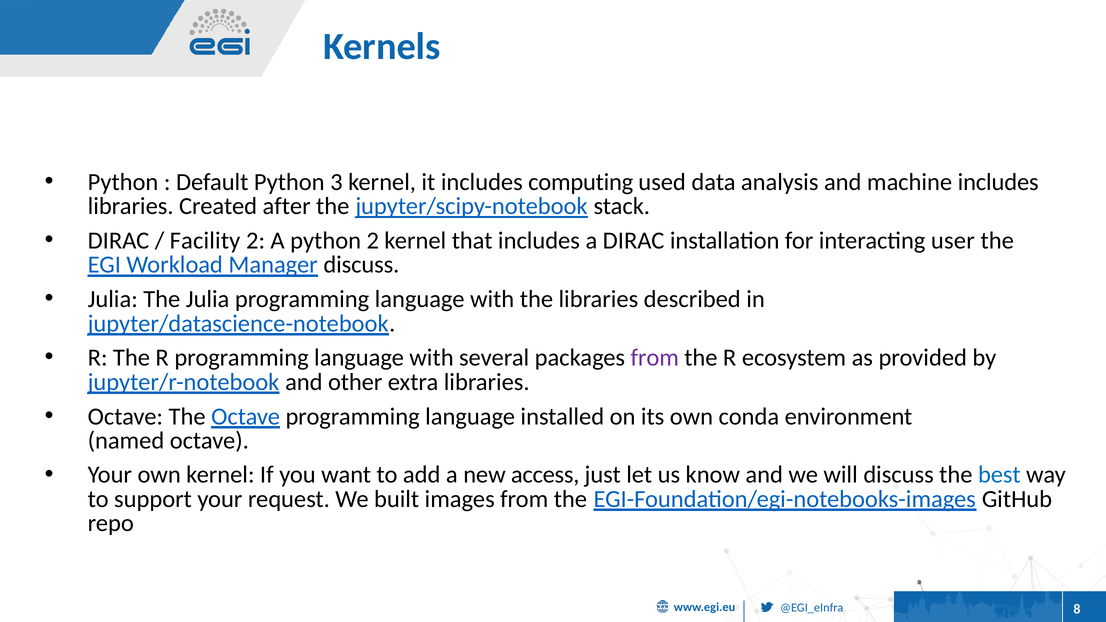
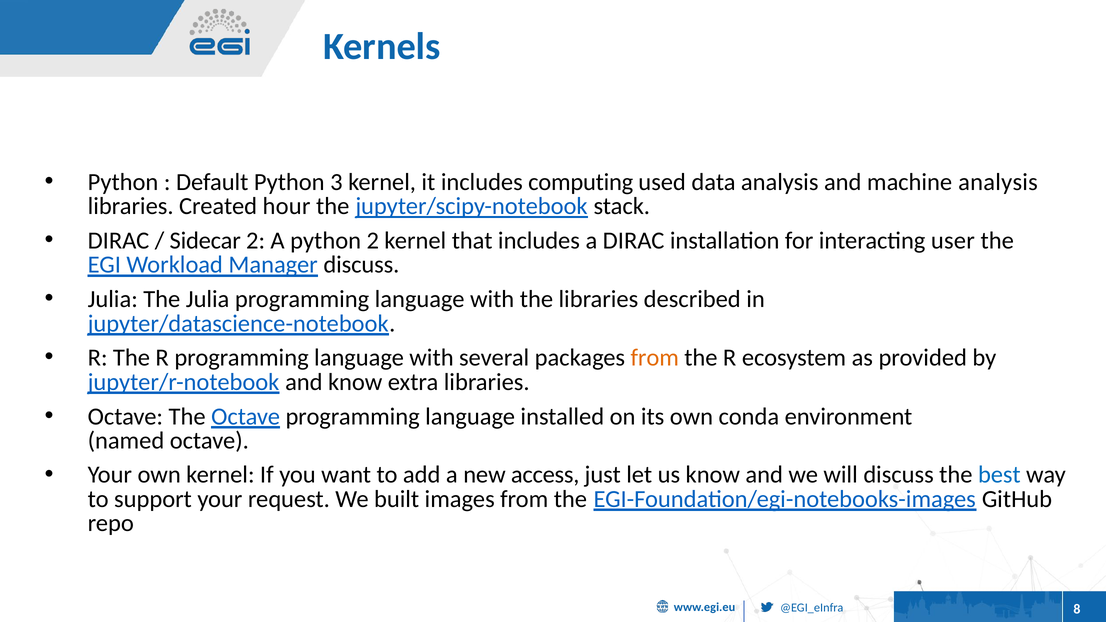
machine includes: includes -> analysis
after: after -> hour
Facility: Facility -> Sidecar
from at (655, 358) colour: purple -> orange
and other: other -> know
